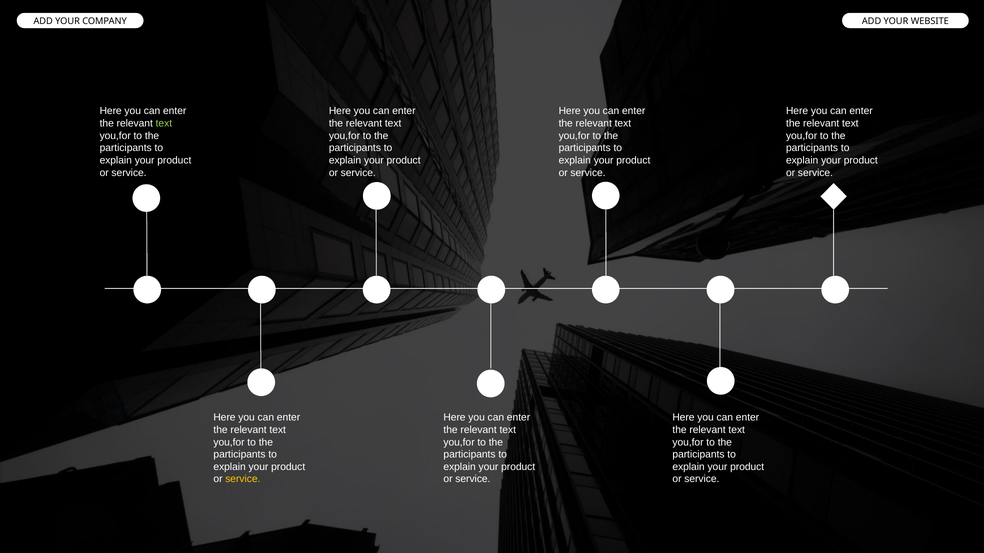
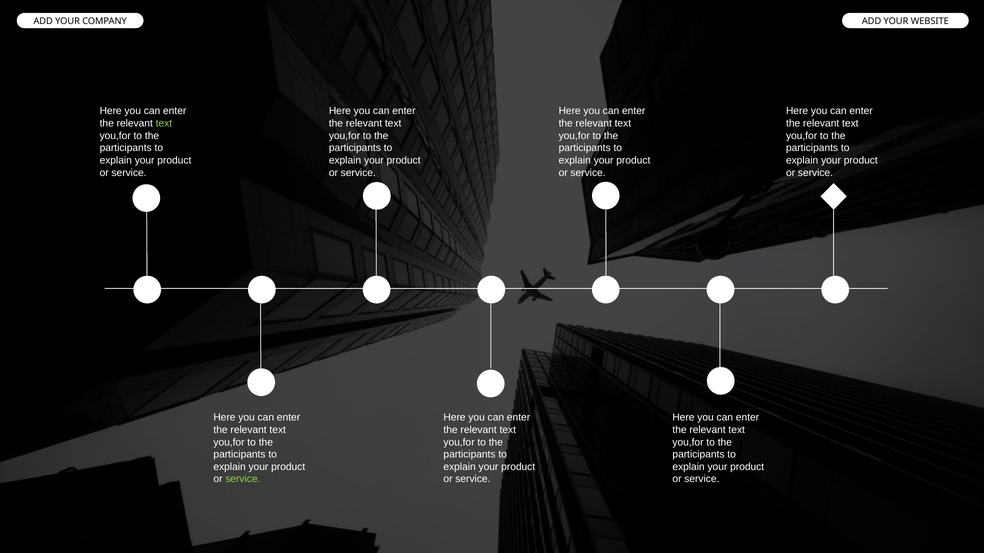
service at (243, 479) colour: yellow -> light green
